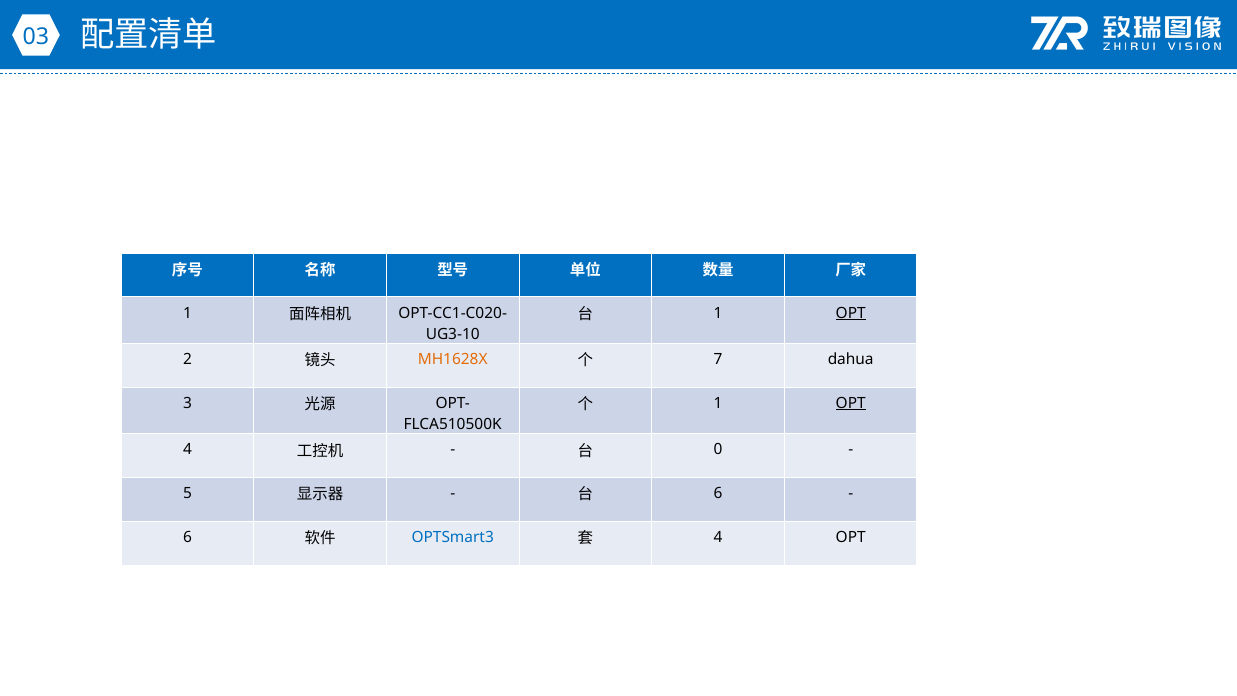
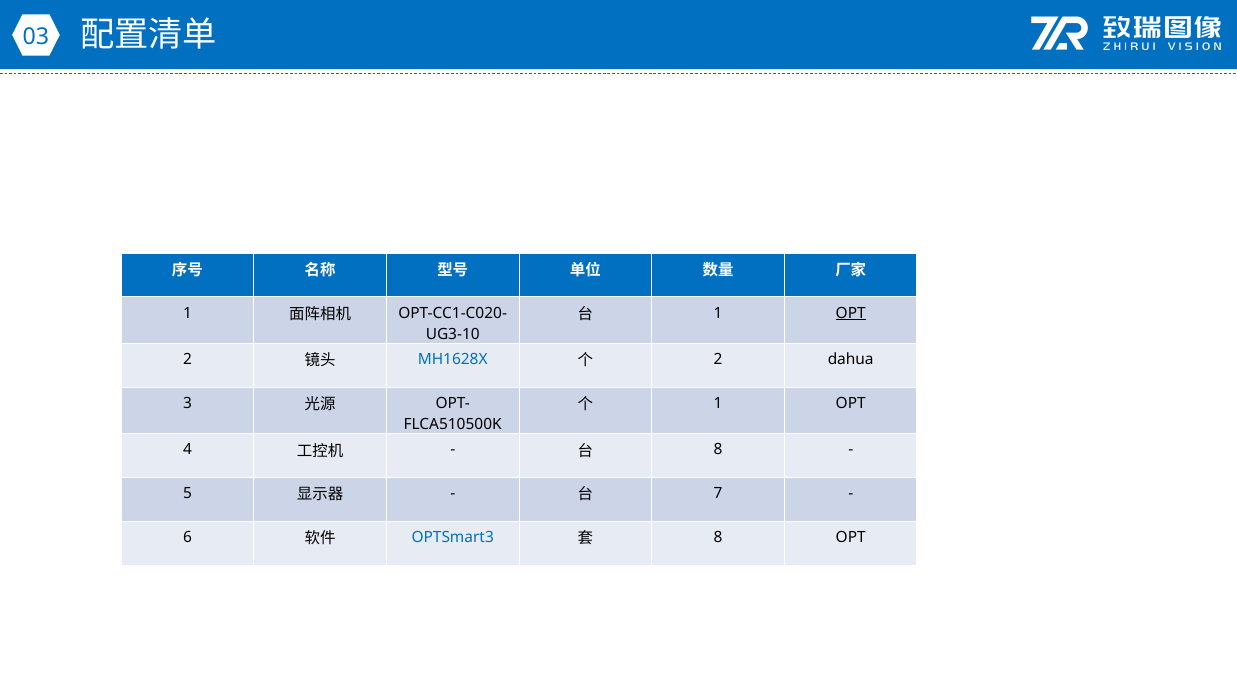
MH1628X colour: orange -> blue
7 at (718, 359): 7 -> 2
OPT at (851, 403) underline: present -> none
0 at (718, 450): 0 -> 8
6 at (718, 493): 6 -> 7
4 at (718, 537): 4 -> 8
